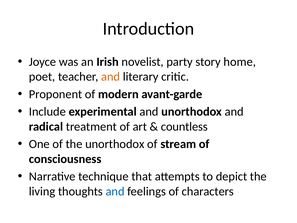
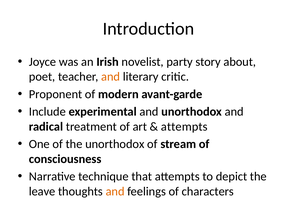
home: home -> about
countless at (184, 126): countless -> attempts
living: living -> leave
and at (115, 191) colour: blue -> orange
